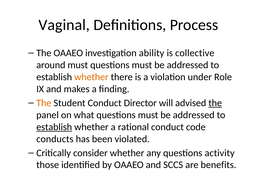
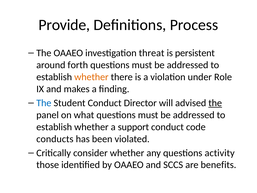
Vaginal: Vaginal -> Provide
ability: ability -> threat
collective: collective -> persistent
around must: must -> forth
The at (44, 103) colour: orange -> blue
establish at (54, 127) underline: present -> none
rational: rational -> support
